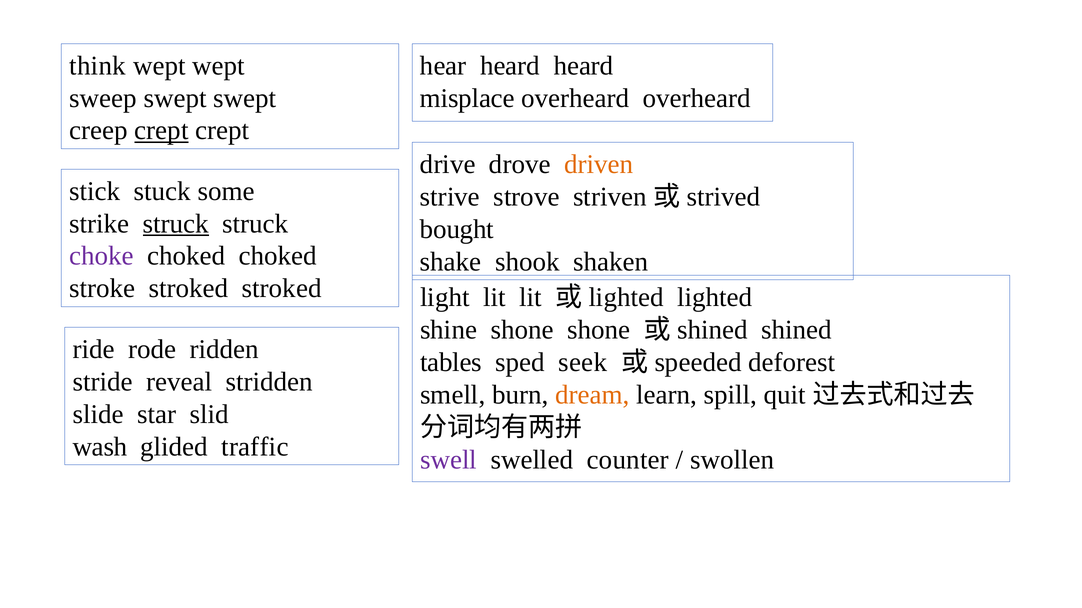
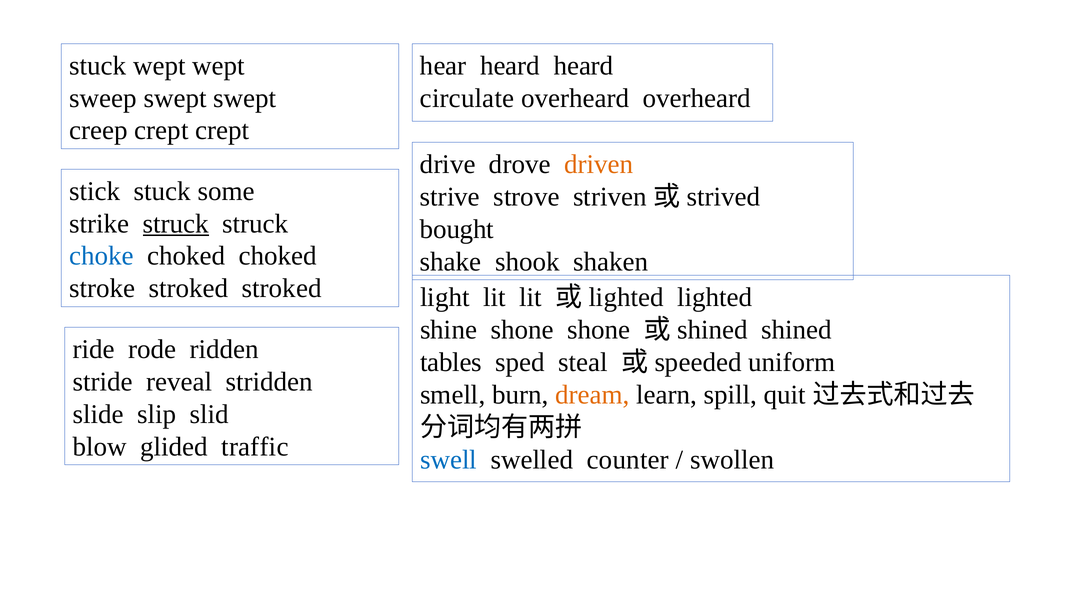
think at (98, 66): think -> stuck
misplace: misplace -> circulate
crept at (161, 131) underline: present -> none
choke colour: purple -> blue
seek: seek -> steal
deforest: deforest -> uniform
star: star -> slip
wash: wash -> blow
swell colour: purple -> blue
